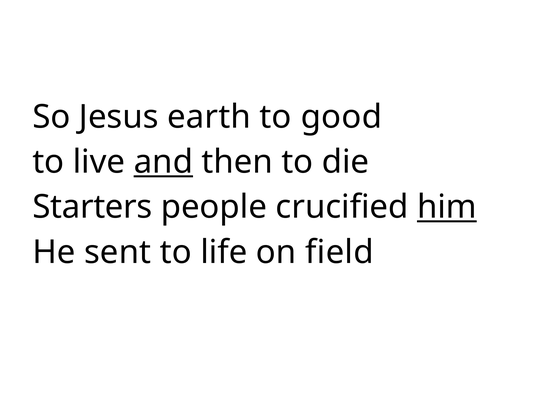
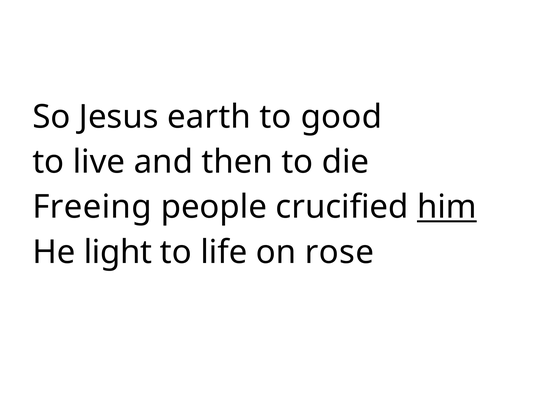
and underline: present -> none
Starters: Starters -> Freeing
sent: sent -> light
field: field -> rose
